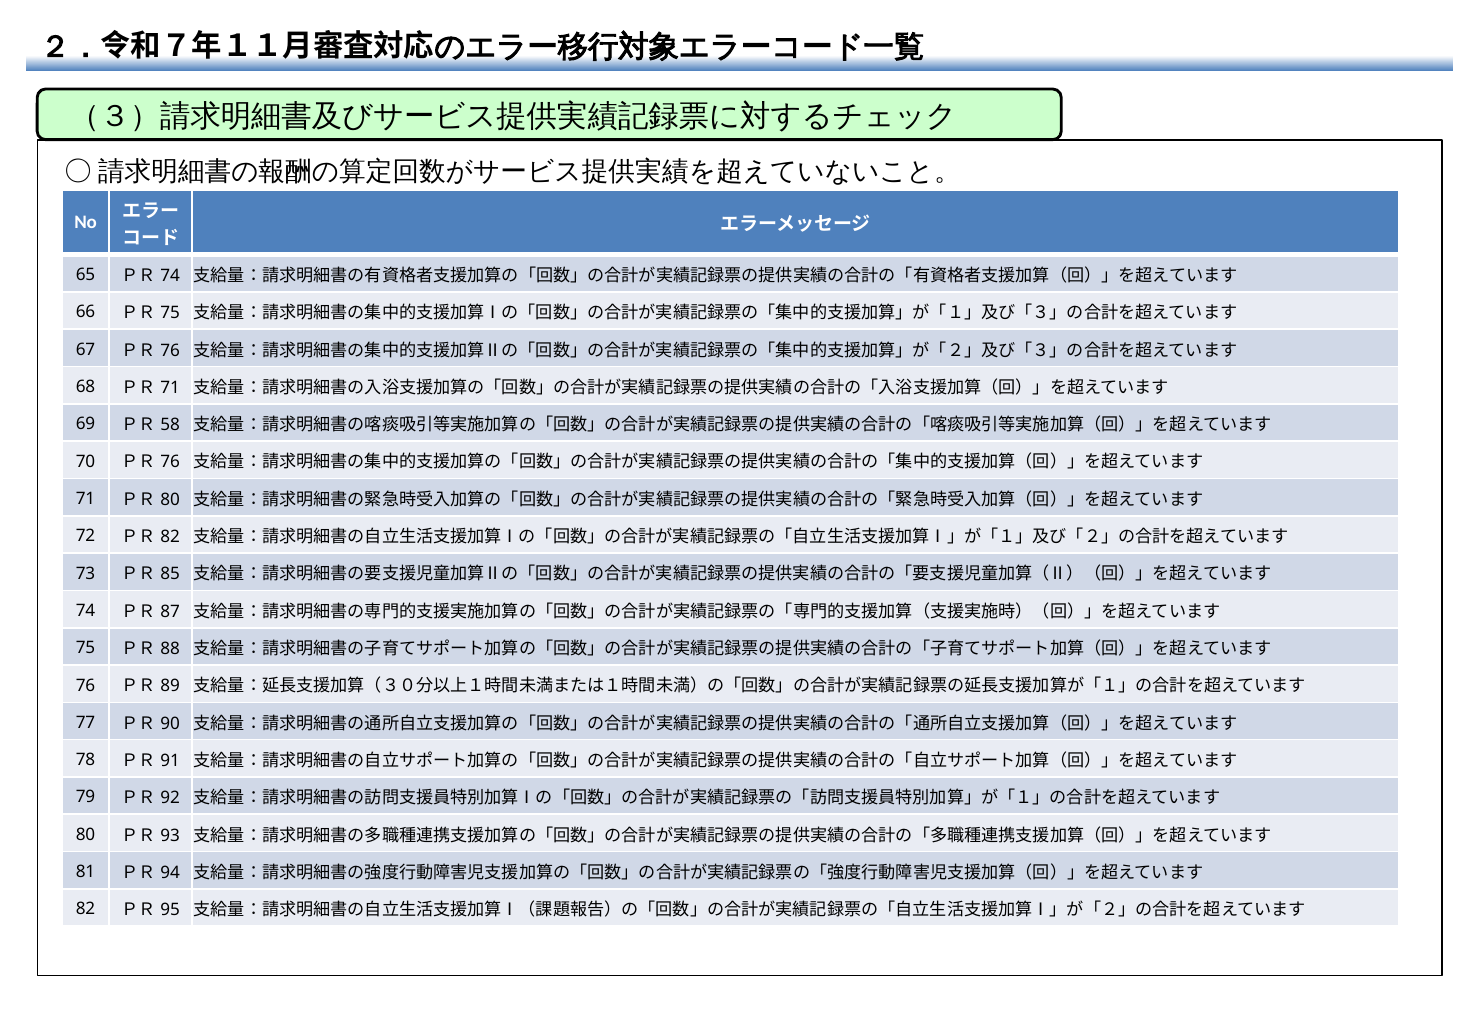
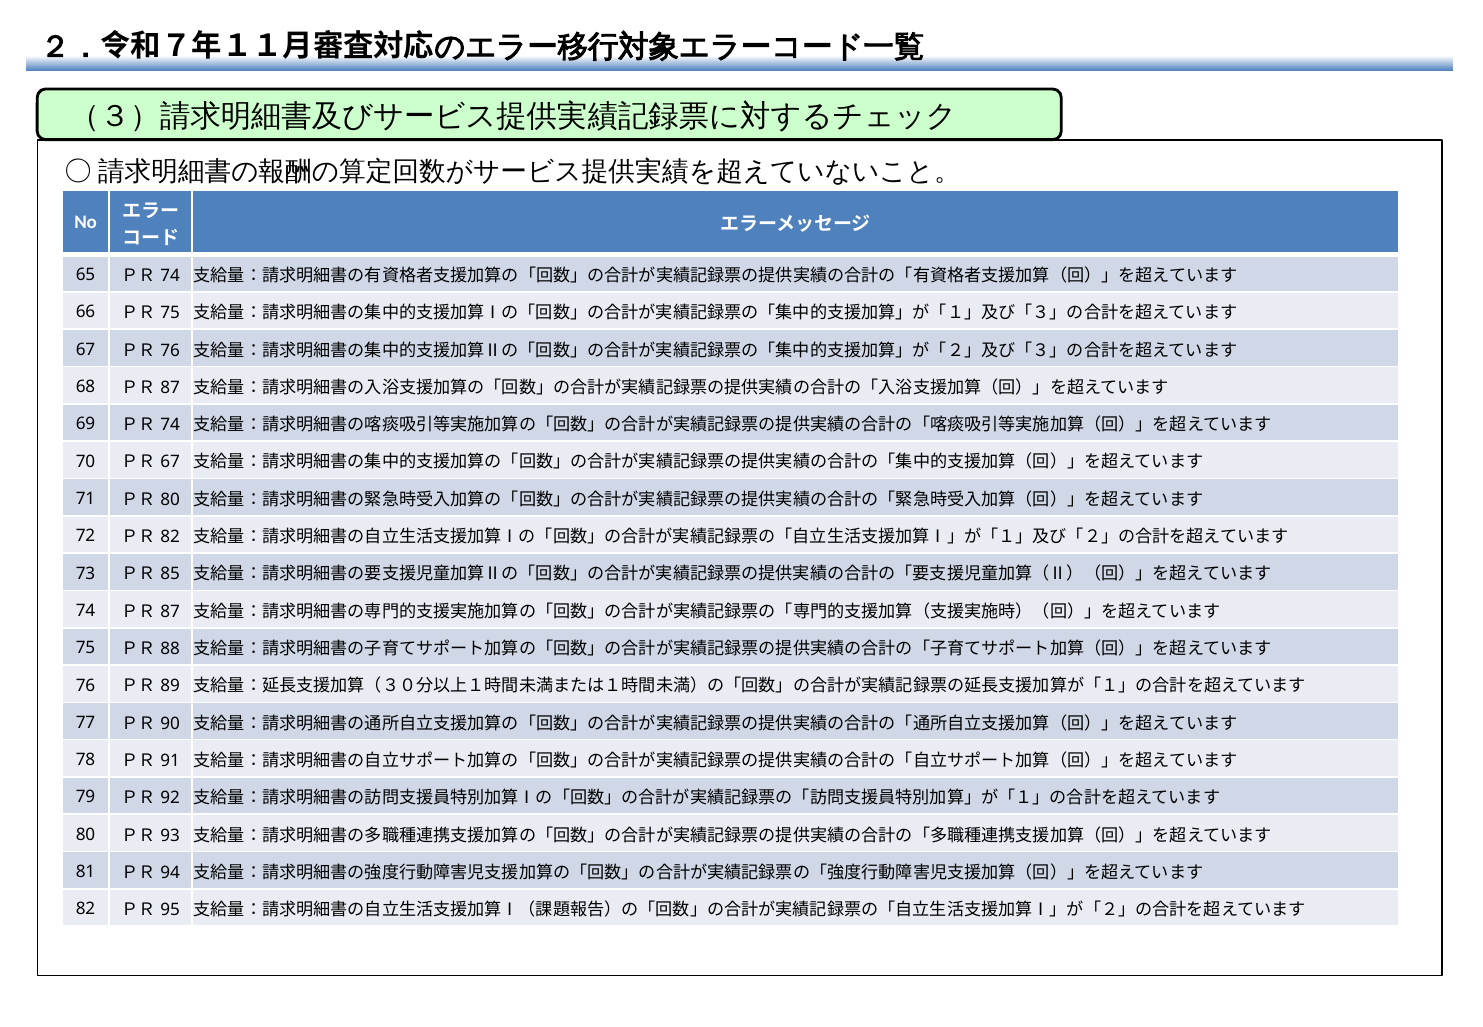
71 at (170, 388): 71 -> 87
58 at (170, 425): 58 -> 74
76 at (170, 462): 76 -> 67
